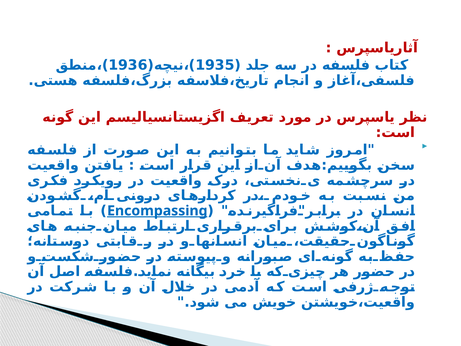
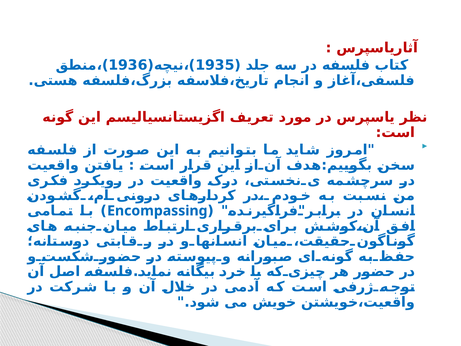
Encompassing underline: present -> none
